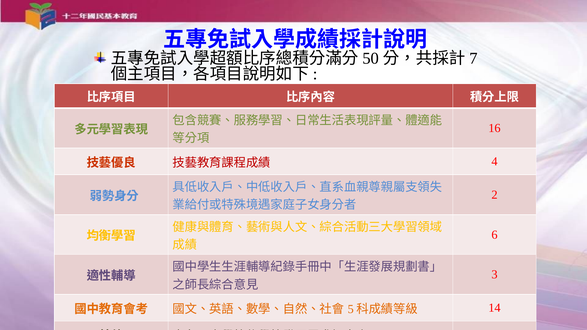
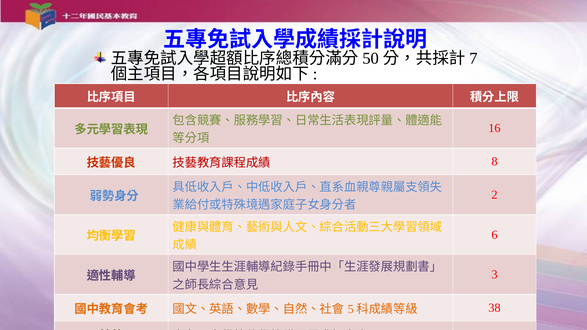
4: 4 -> 8
14: 14 -> 38
